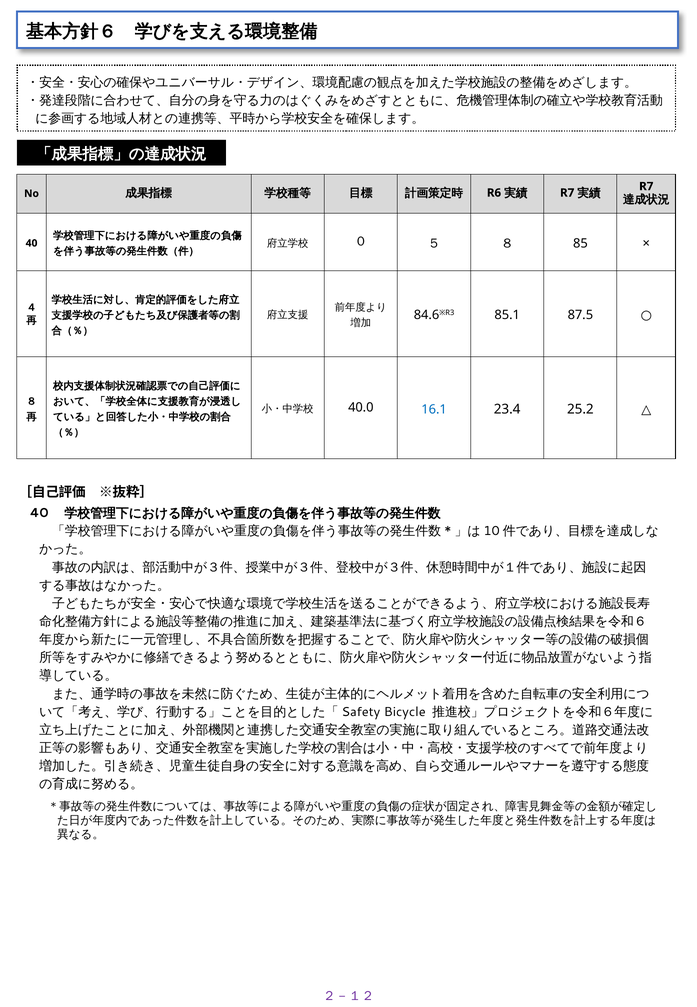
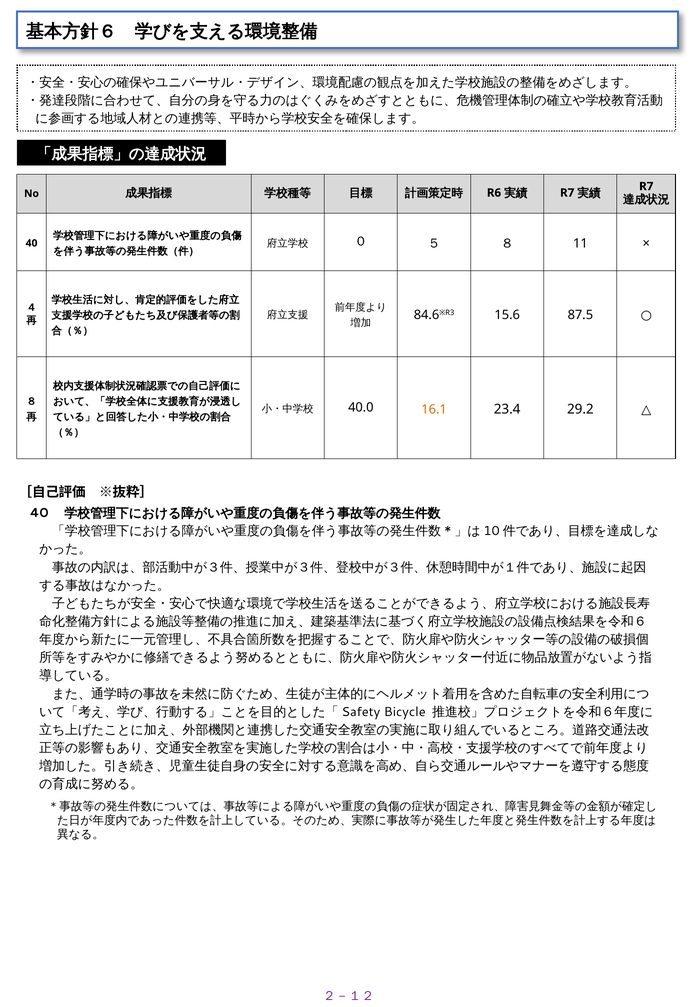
85: 85 -> 11
85.1: 85.1 -> 15.6
16.1 colour: blue -> orange
25.2: 25.2 -> 29.2
